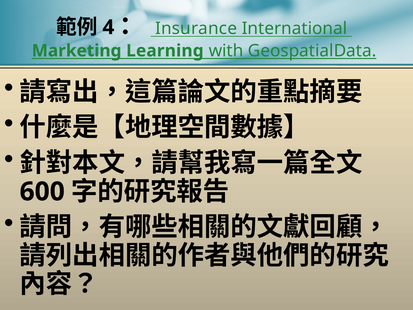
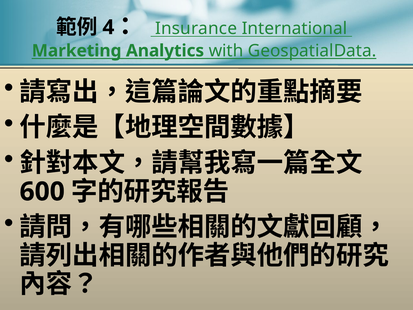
Learning: Learning -> Analytics
